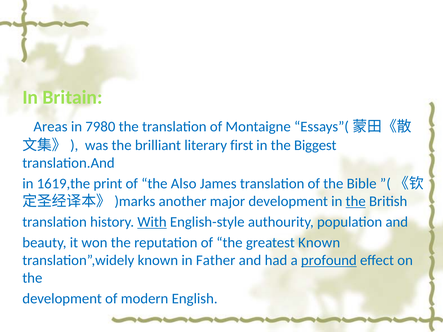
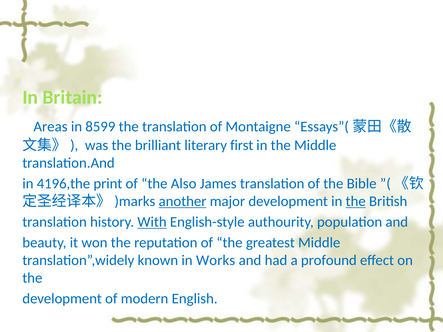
7980: 7980 -> 8599
the Biggest: Biggest -> Middle
1619,the: 1619,the -> 4196,the
another underline: none -> present
greatest Known: Known -> Middle
Father: Father -> Works
profound underline: present -> none
